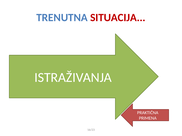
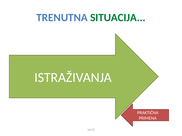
SITUACIJA colour: red -> green
